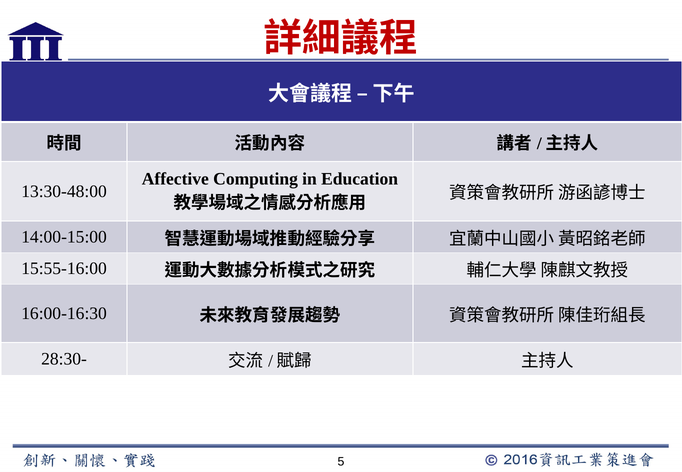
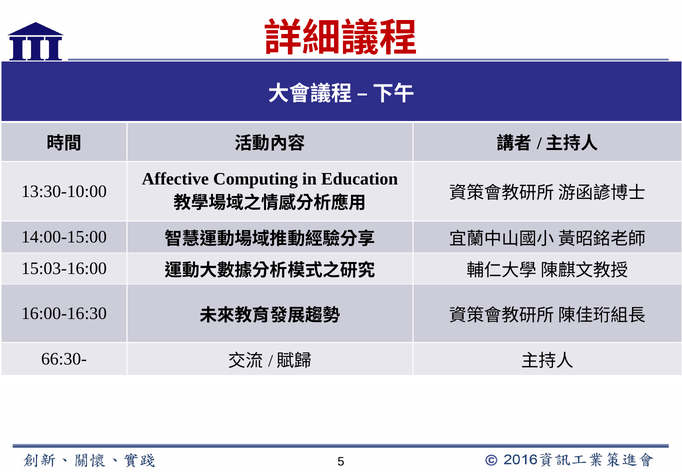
13:30-48:00: 13:30-48:00 -> 13:30-10:00
15:55-16:00: 15:55-16:00 -> 15:03-16:00
28:30-: 28:30- -> 66:30-
